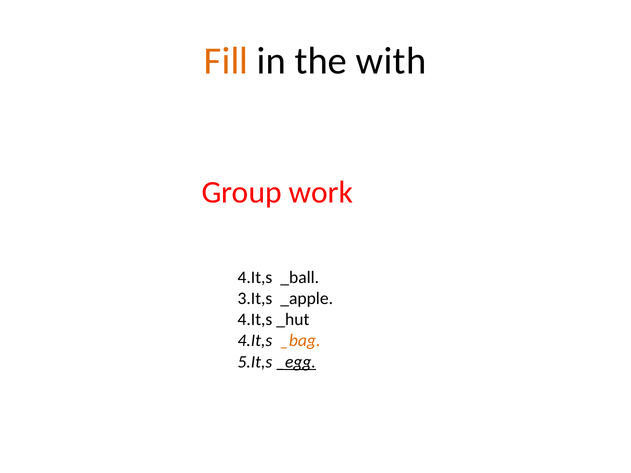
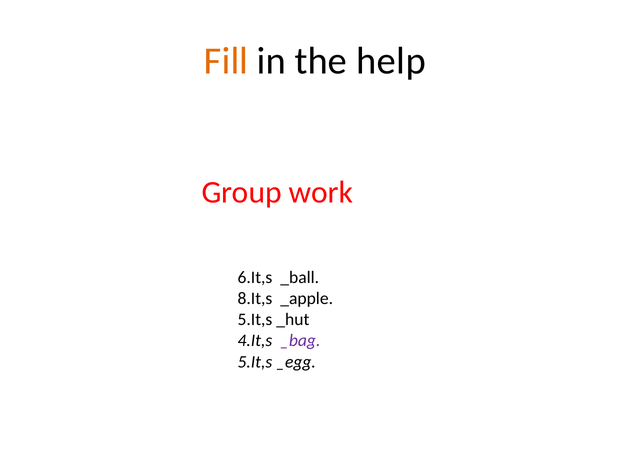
with: with -> help
4.It,s at (255, 278): 4.It,s -> 6.It,s
3.It,s: 3.It,s -> 8.It,s
4.It,s at (255, 320): 4.It,s -> 5.It,s
_bag colour: orange -> purple
_egg underline: present -> none
